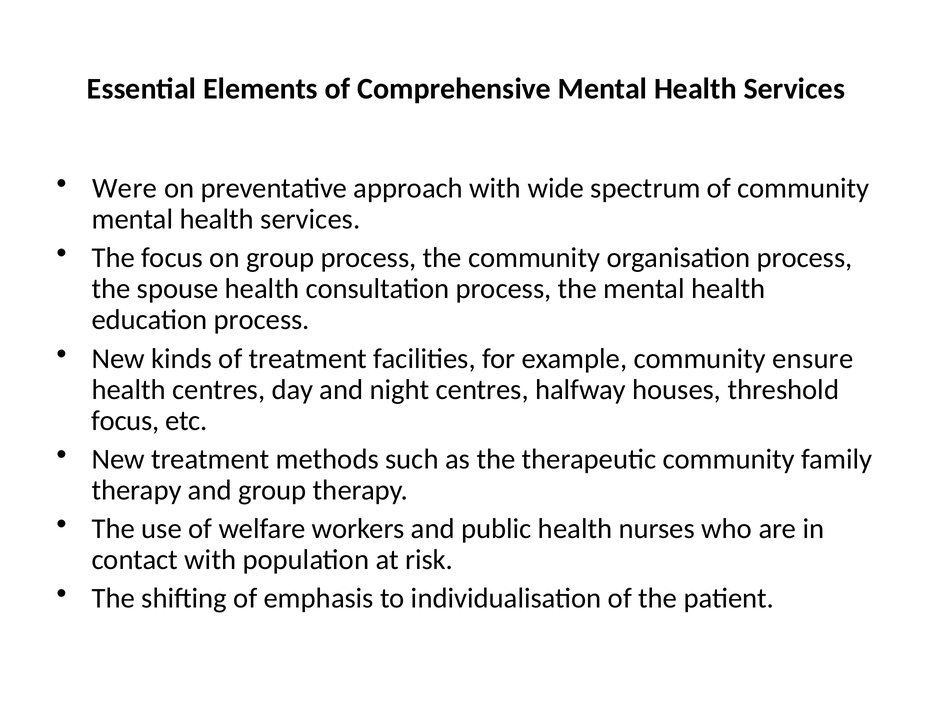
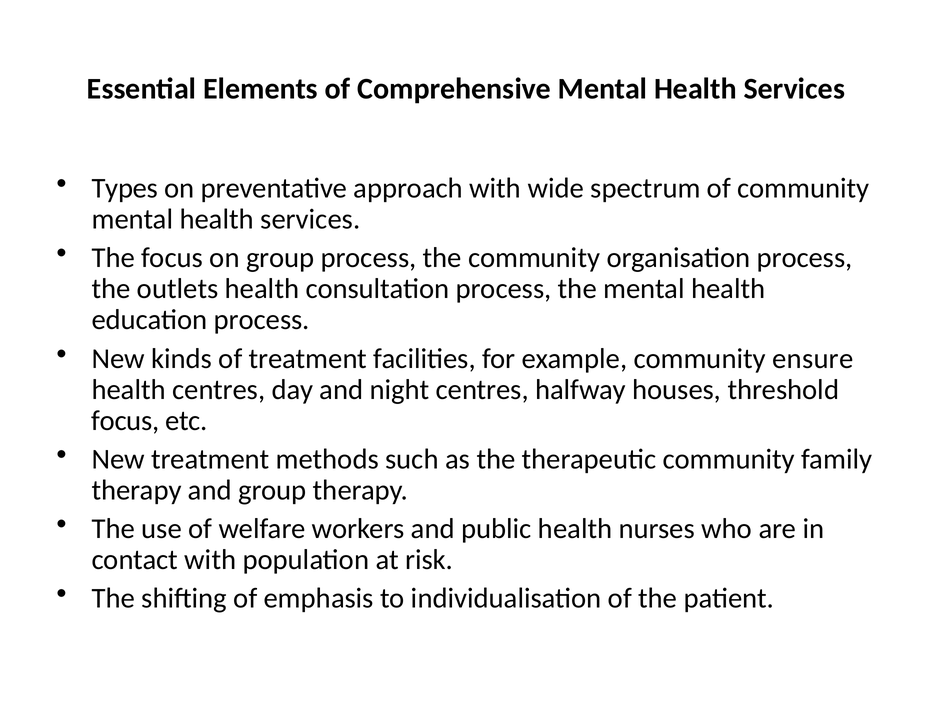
Were: Were -> Types
spouse: spouse -> outlets
